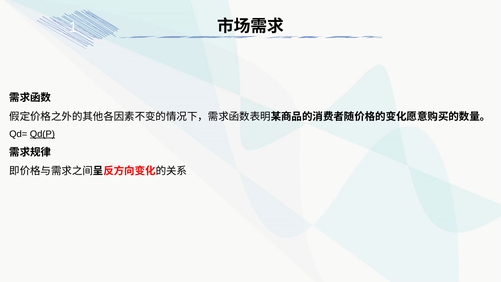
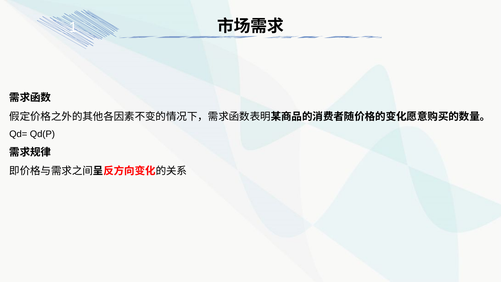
Qd(P underline: present -> none
